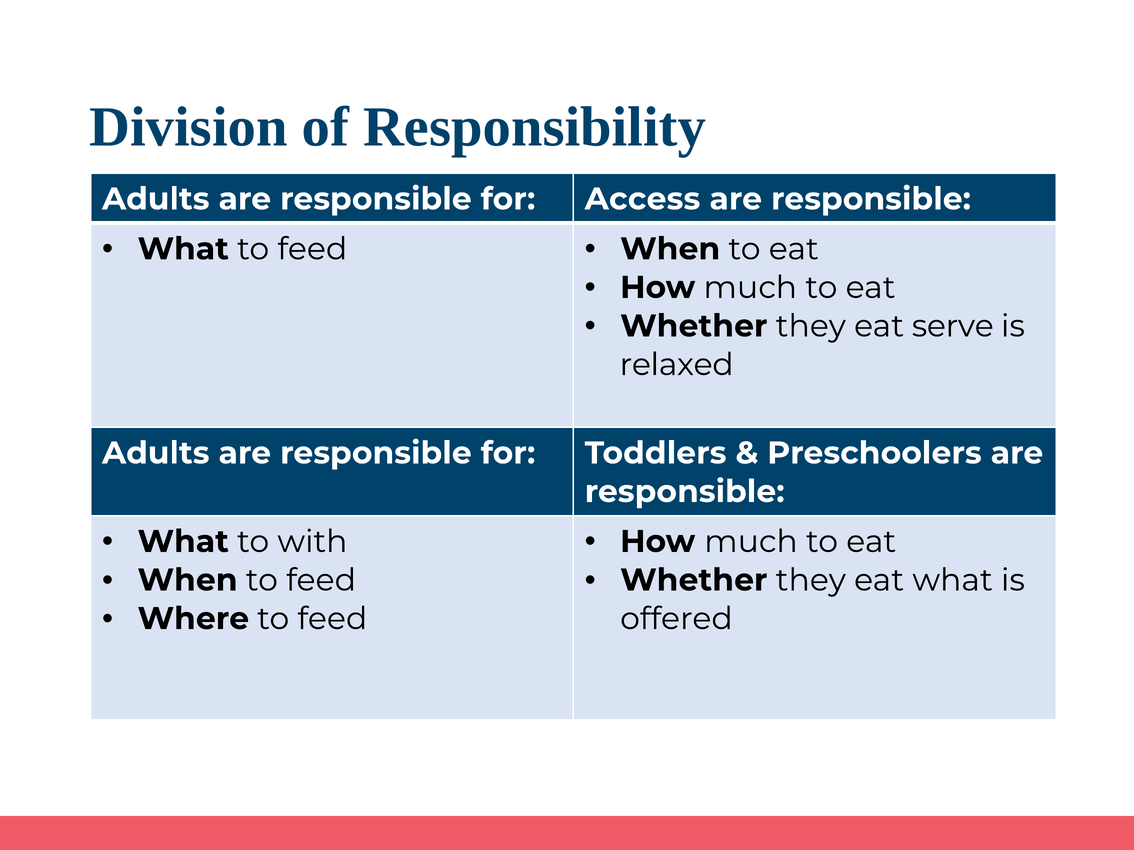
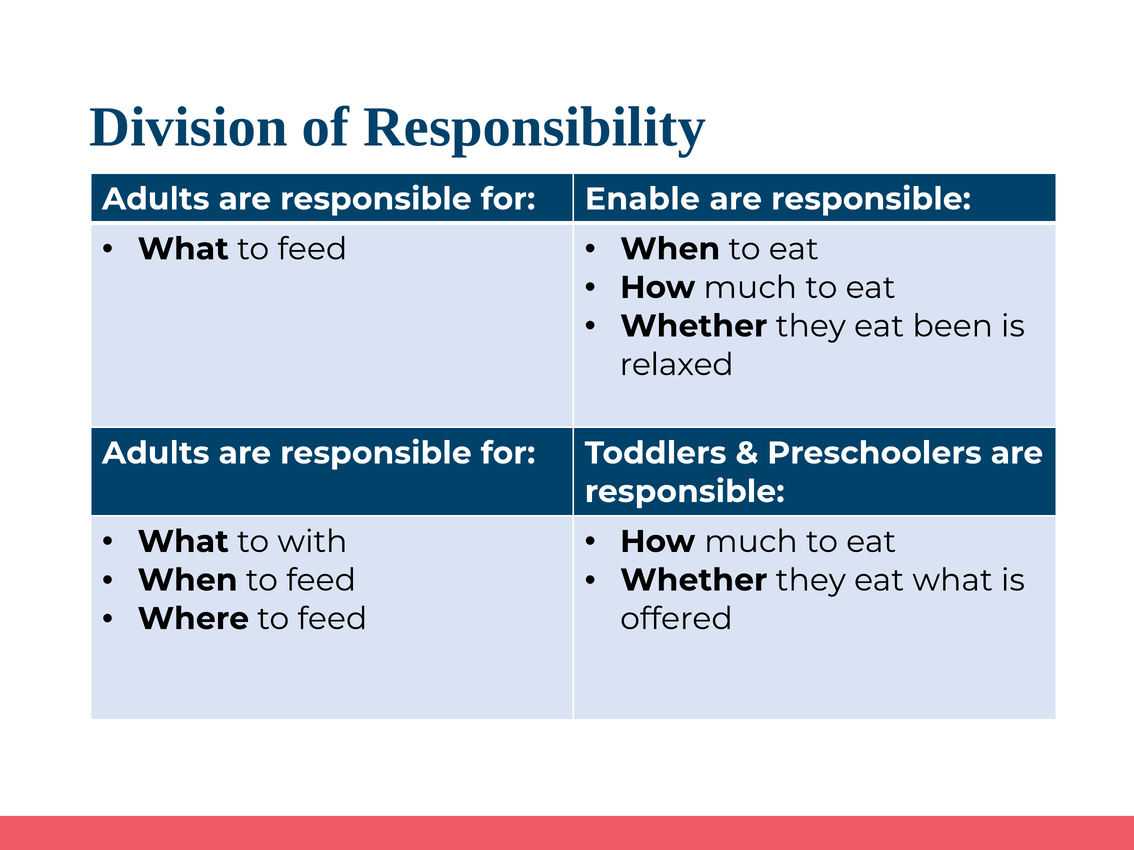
Access: Access -> Enable
serve: serve -> been
